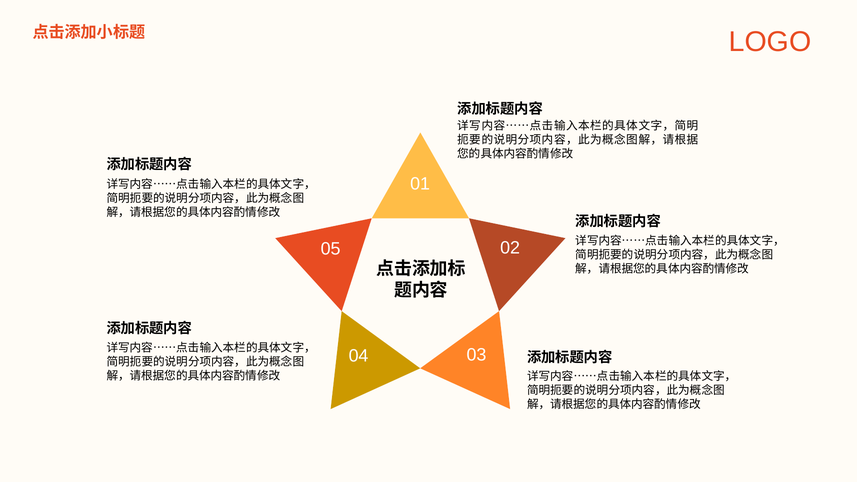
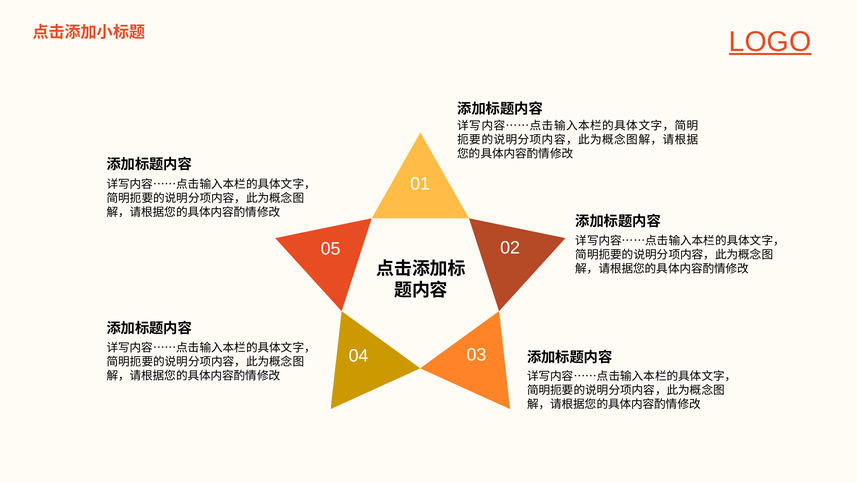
LOGO underline: none -> present
